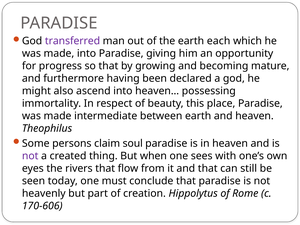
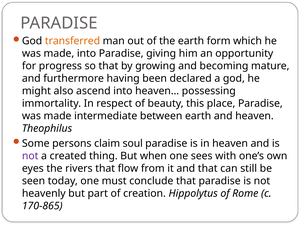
transferred colour: purple -> orange
each: each -> form
170-606: 170-606 -> 170-865
